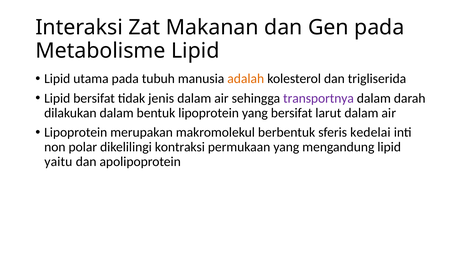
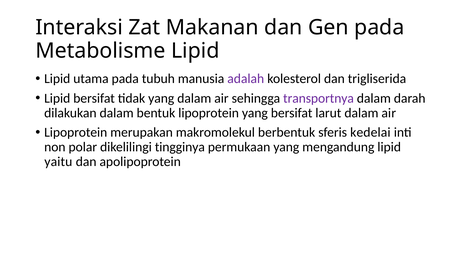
adalah colour: orange -> purple
tidak jenis: jenis -> yang
kontraksi: kontraksi -> tingginya
